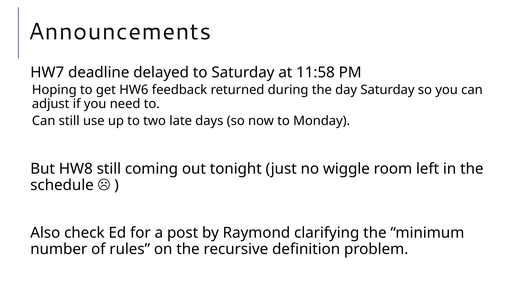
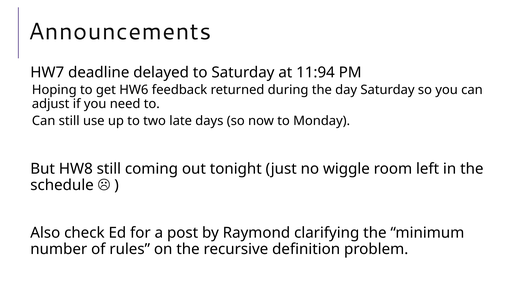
11:58: 11:58 -> 11:94
